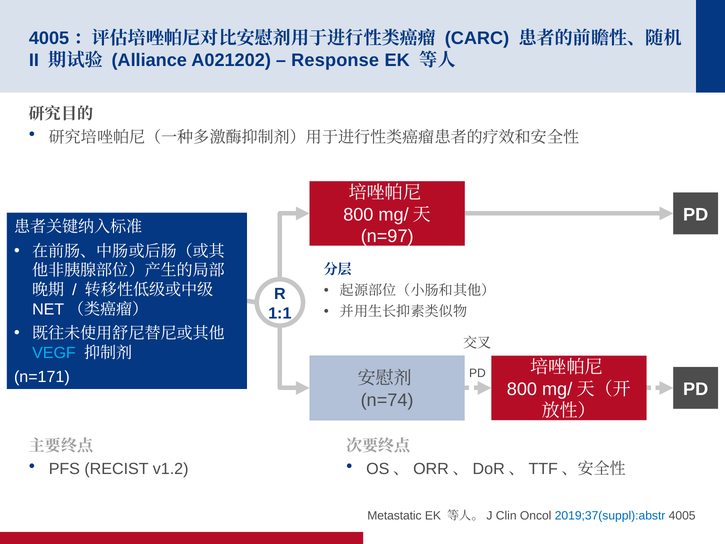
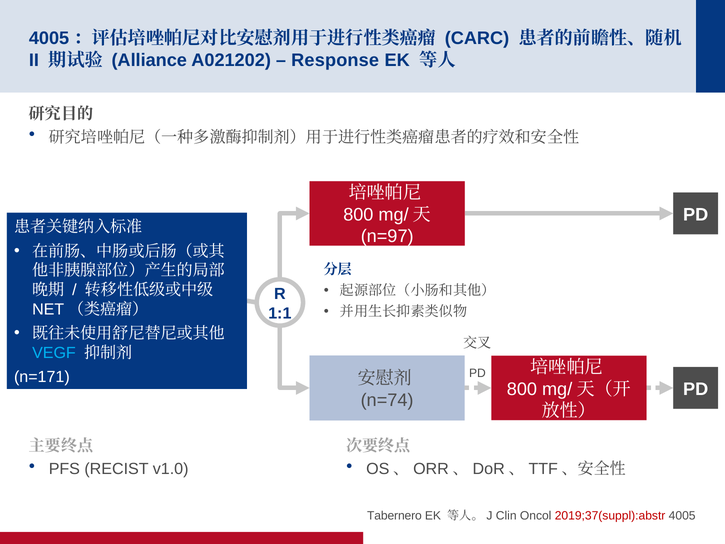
v1.2: v1.2 -> v1.0
Metastatic: Metastatic -> Tabernero
2019;37(suppl):abstr colour: blue -> red
